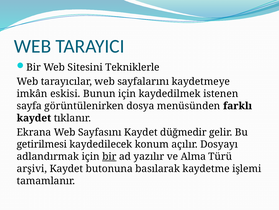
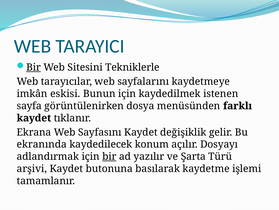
Bir at (34, 67) underline: none -> present
düğmedir: düğmedir -> değişiklik
getirilmesi: getirilmesi -> ekranında
Alma: Alma -> Şarta
